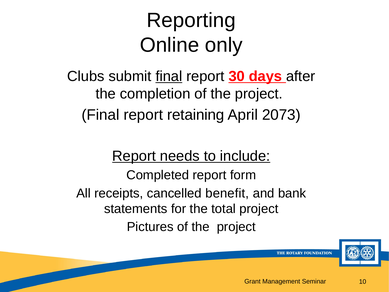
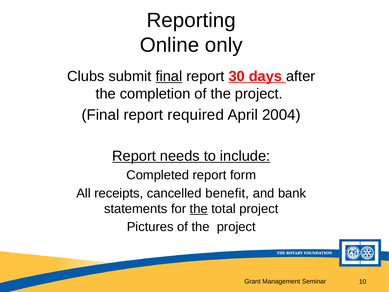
retaining: retaining -> required
2073: 2073 -> 2004
the at (199, 209) underline: none -> present
